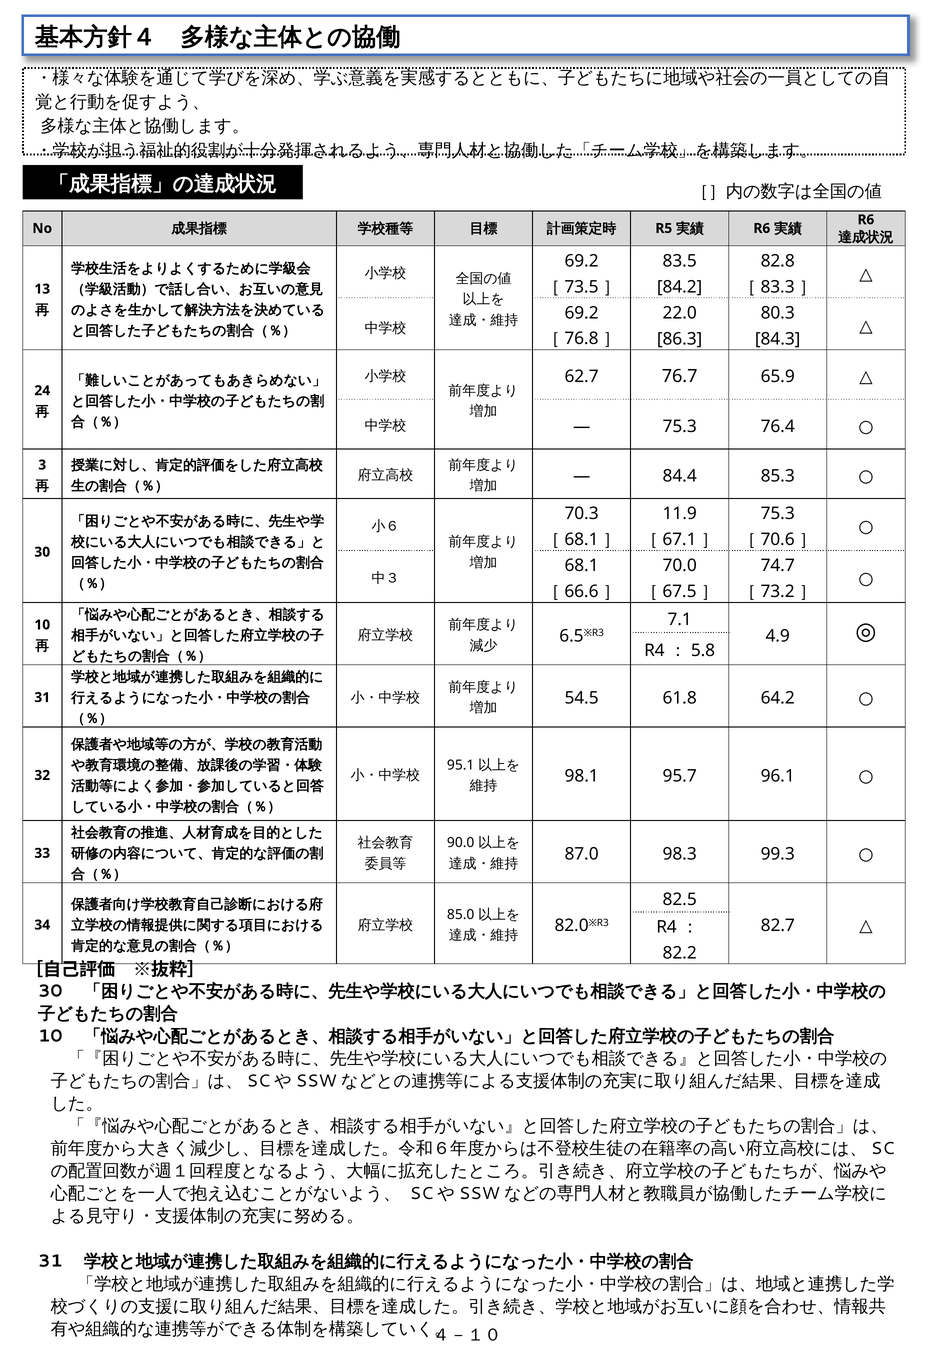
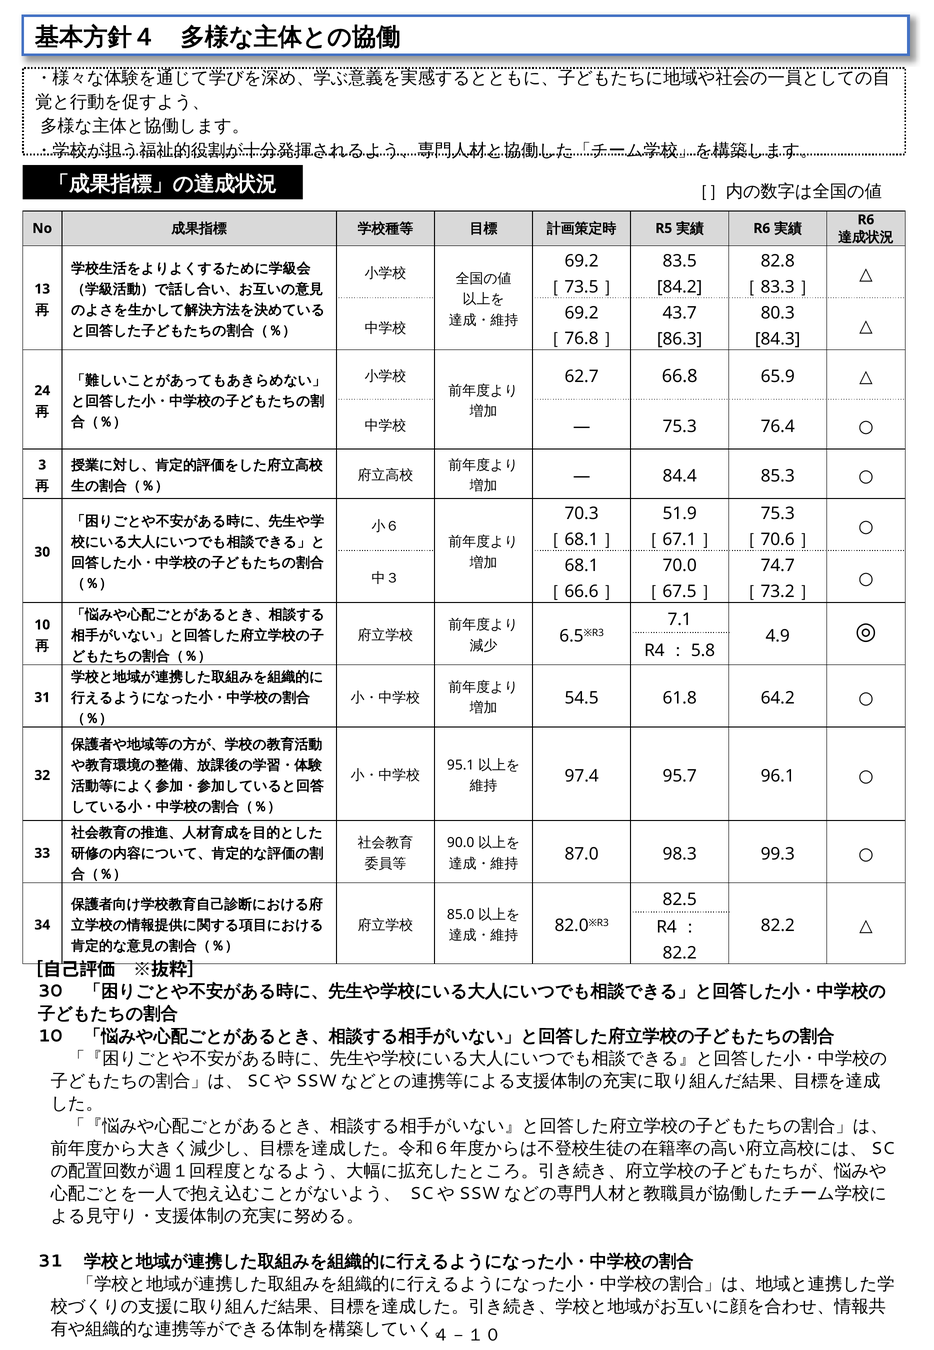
22.0: 22.0 -> 43.7
76.7: 76.7 -> 66.8
11.9: 11.9 -> 51.9
98.1: 98.1 -> 97.4
82.7 at (778, 925): 82.7 -> 82.2
